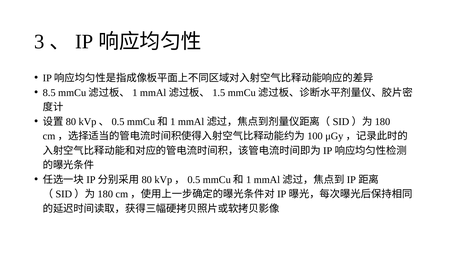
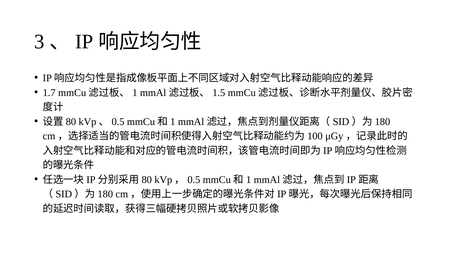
8.5: 8.5 -> 1.7
